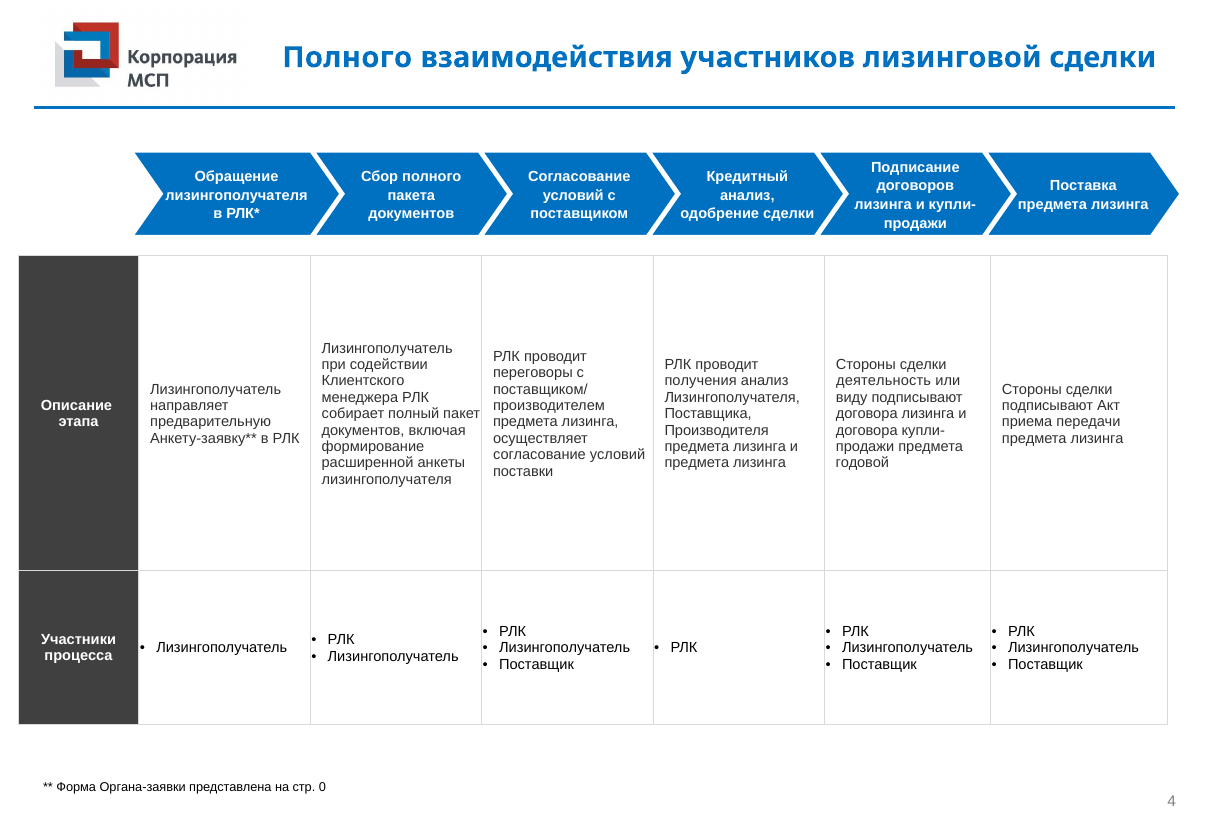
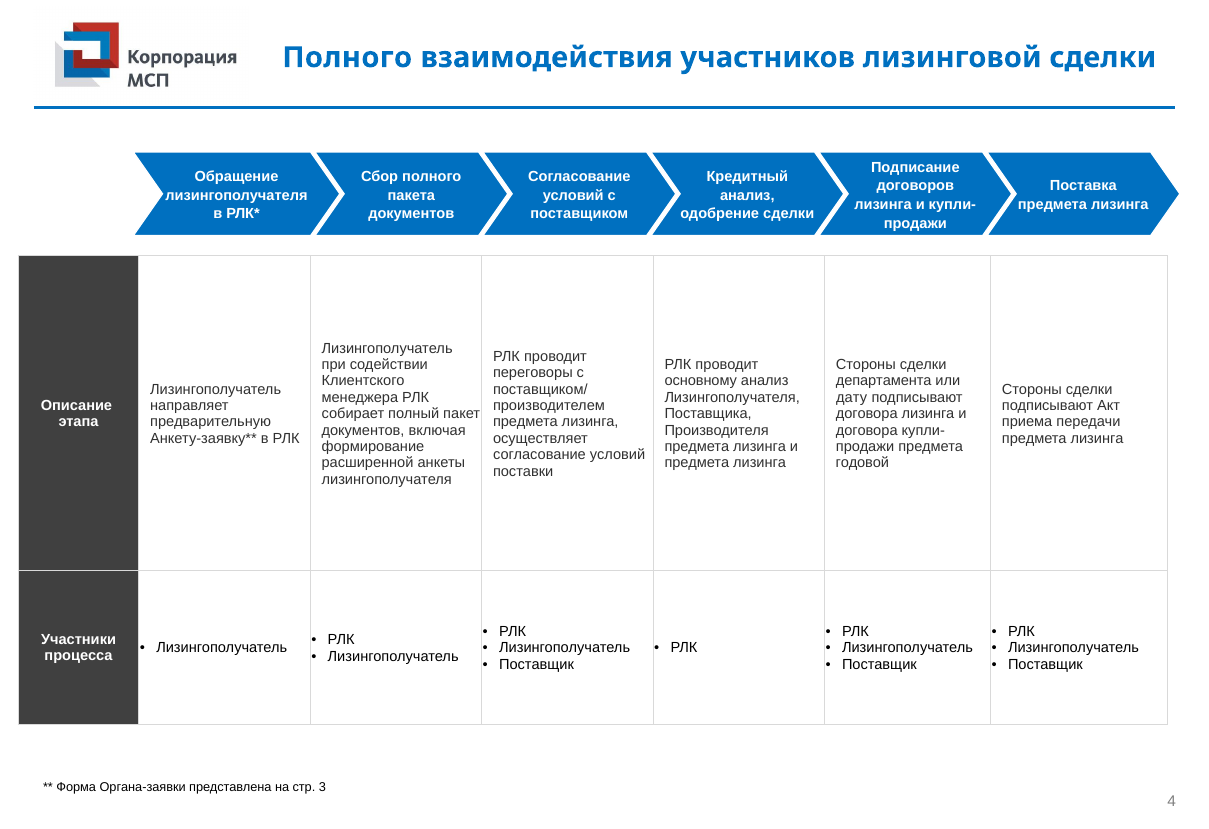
получения: получения -> основному
деятельность: деятельность -> департамента
виду: виду -> дату
0: 0 -> 3
